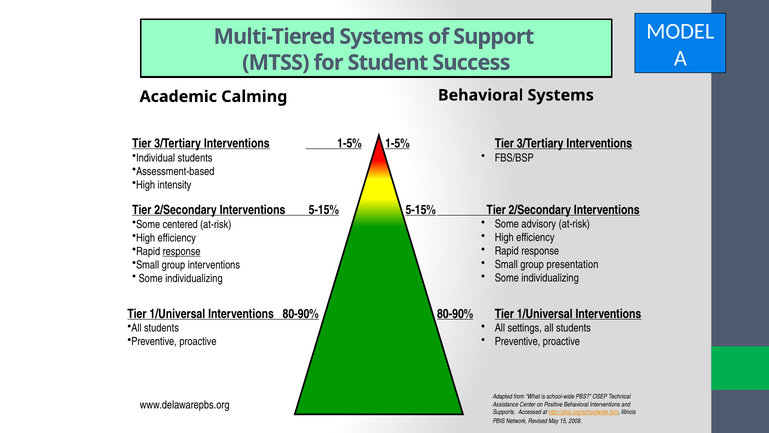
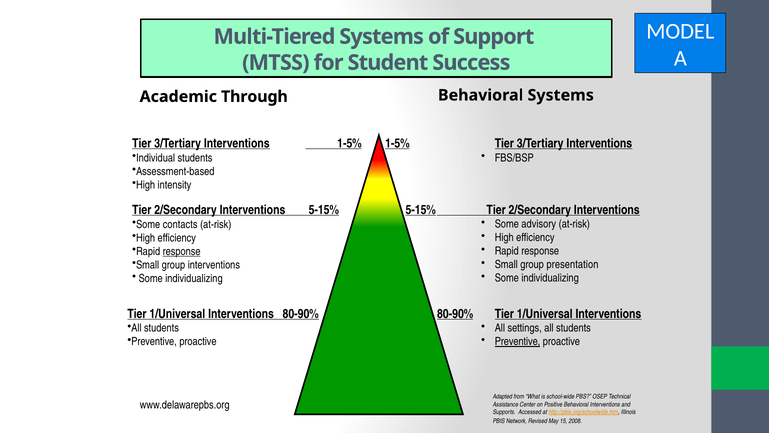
Calming: Calming -> Through
centered: centered -> contacts
Preventive at (518, 341) underline: none -> present
